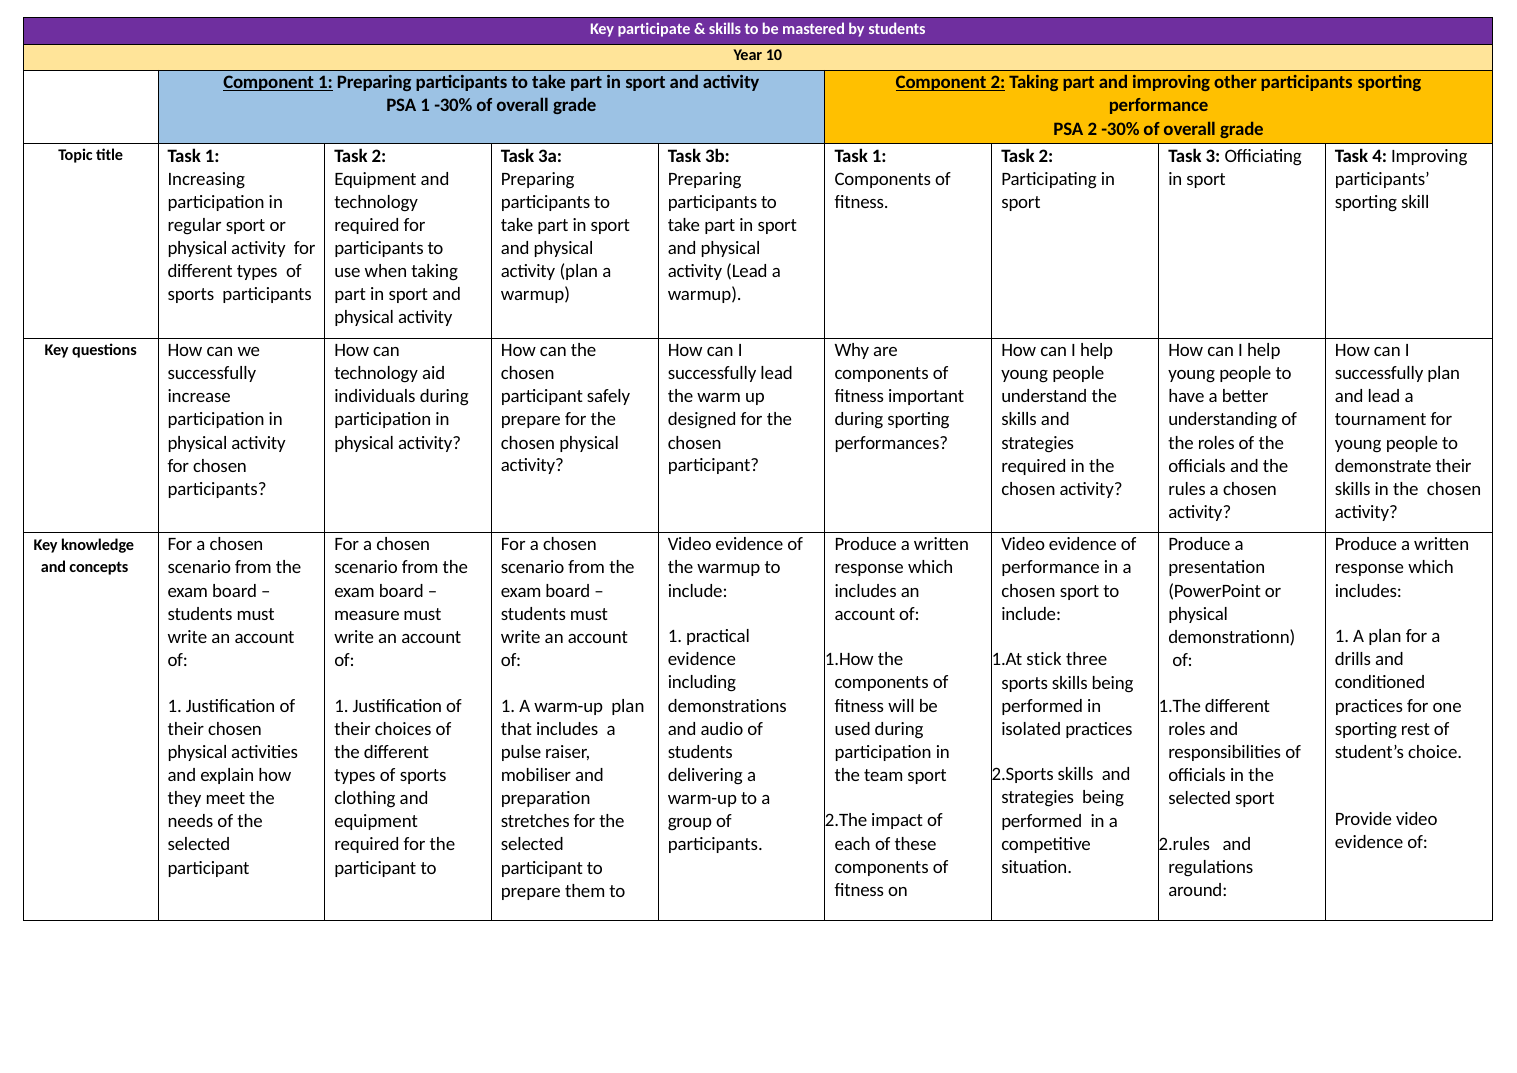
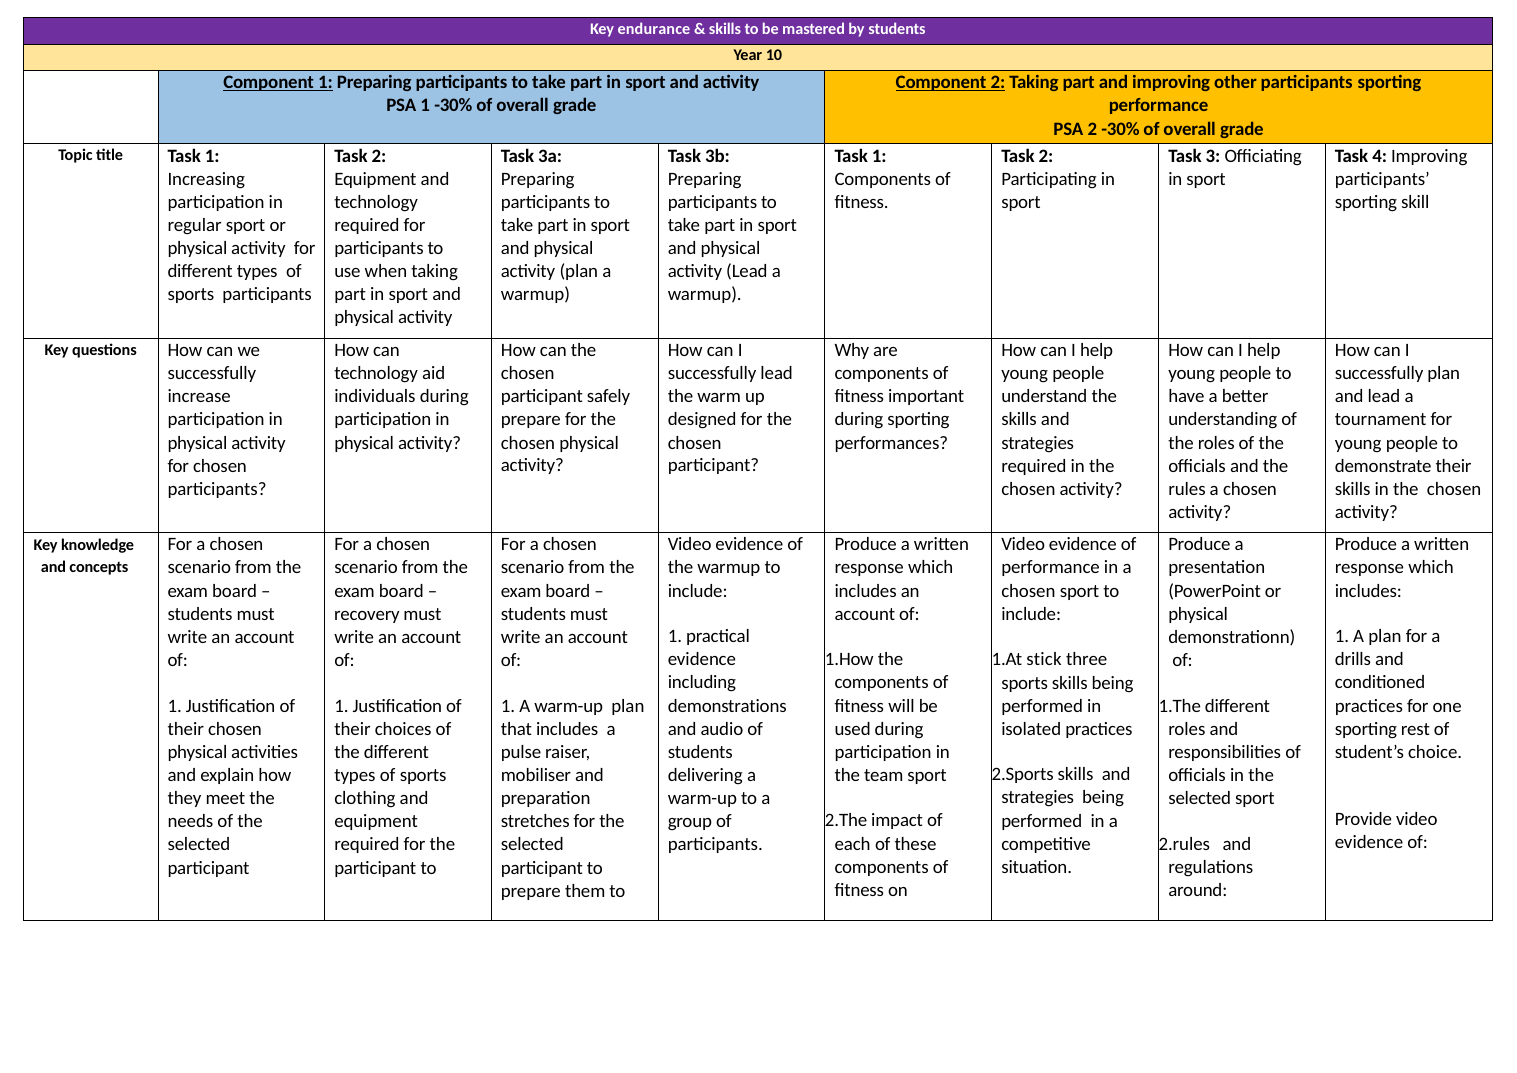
participate: participate -> endurance
measure: measure -> recovery
